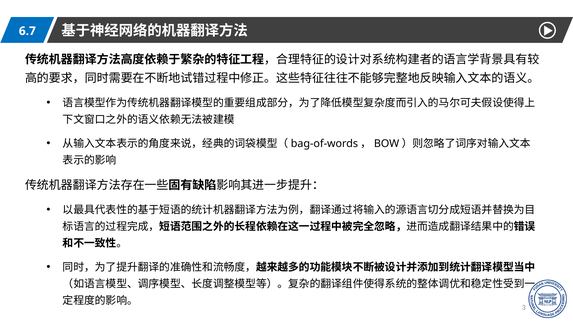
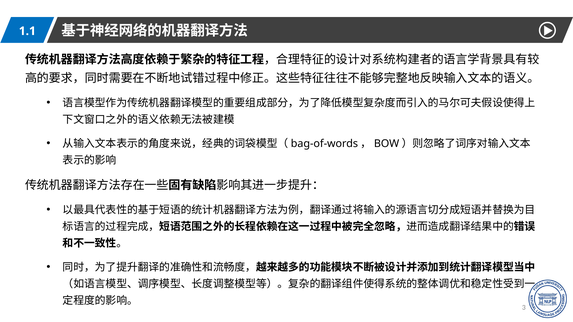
6.7: 6.7 -> 1.1
